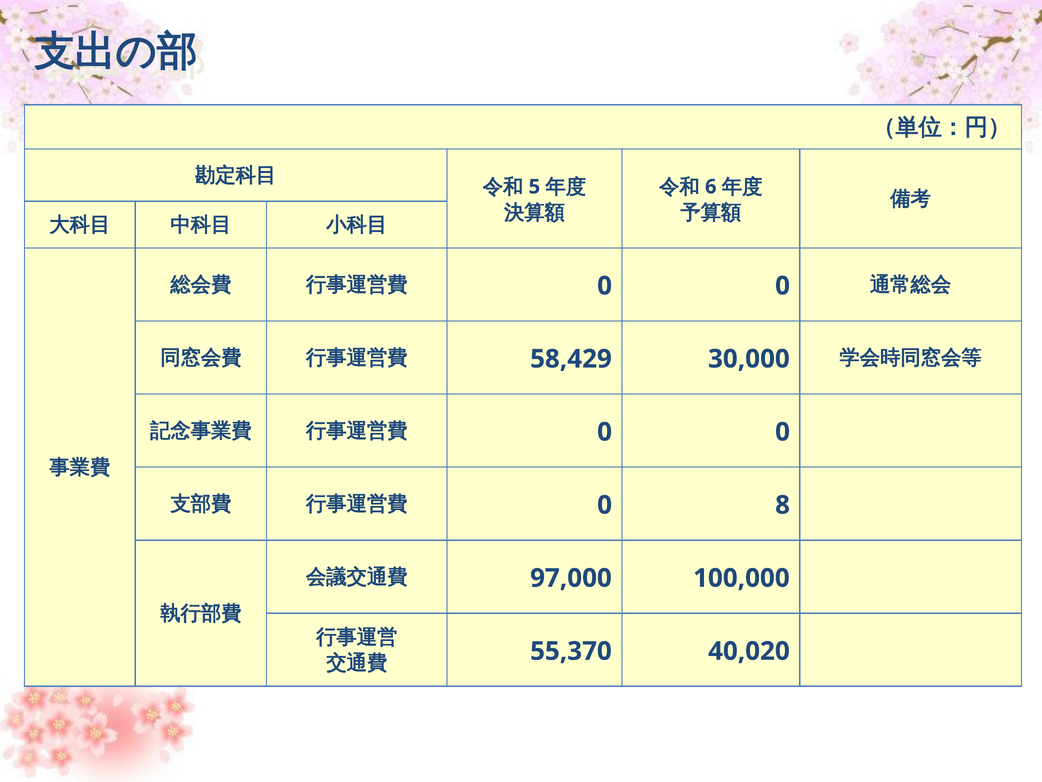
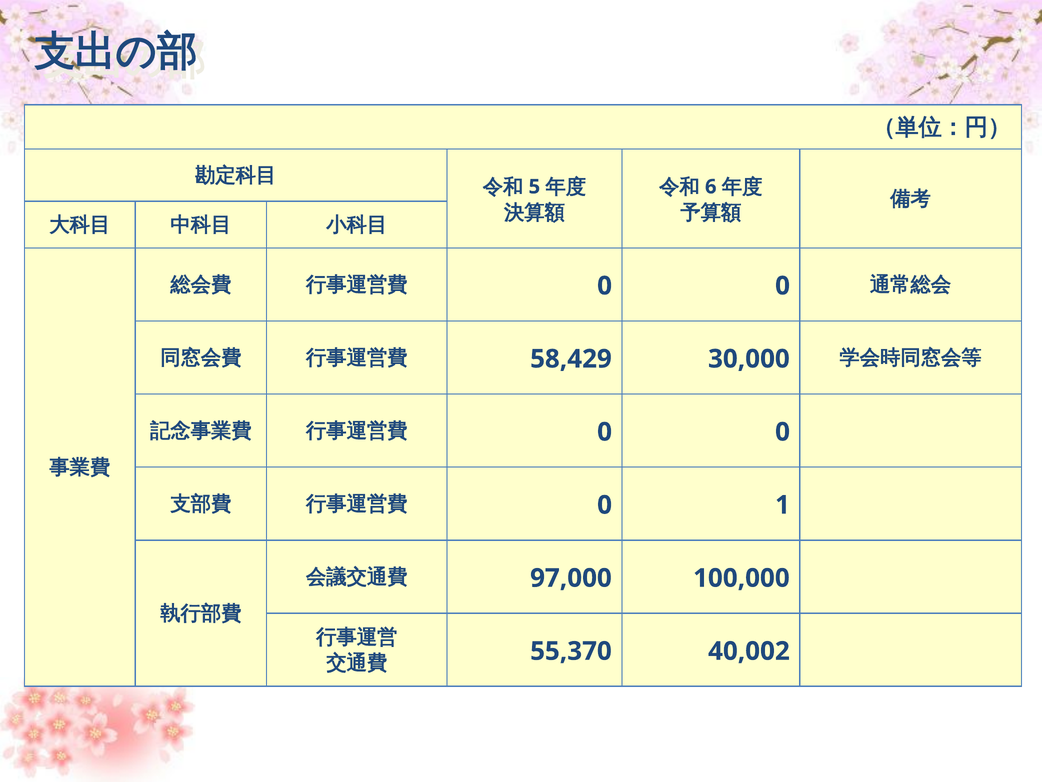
8: 8 -> 1
40,020: 40,020 -> 40,002
